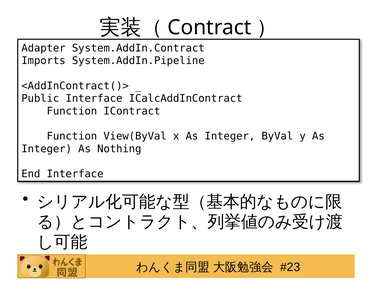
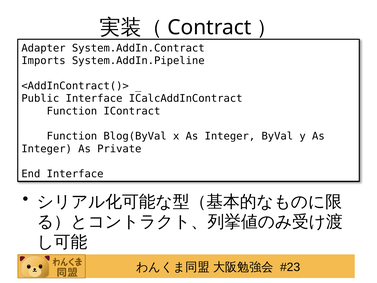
View(ByVal: View(ByVal -> Blog(ByVal
Nothing: Nothing -> Private
